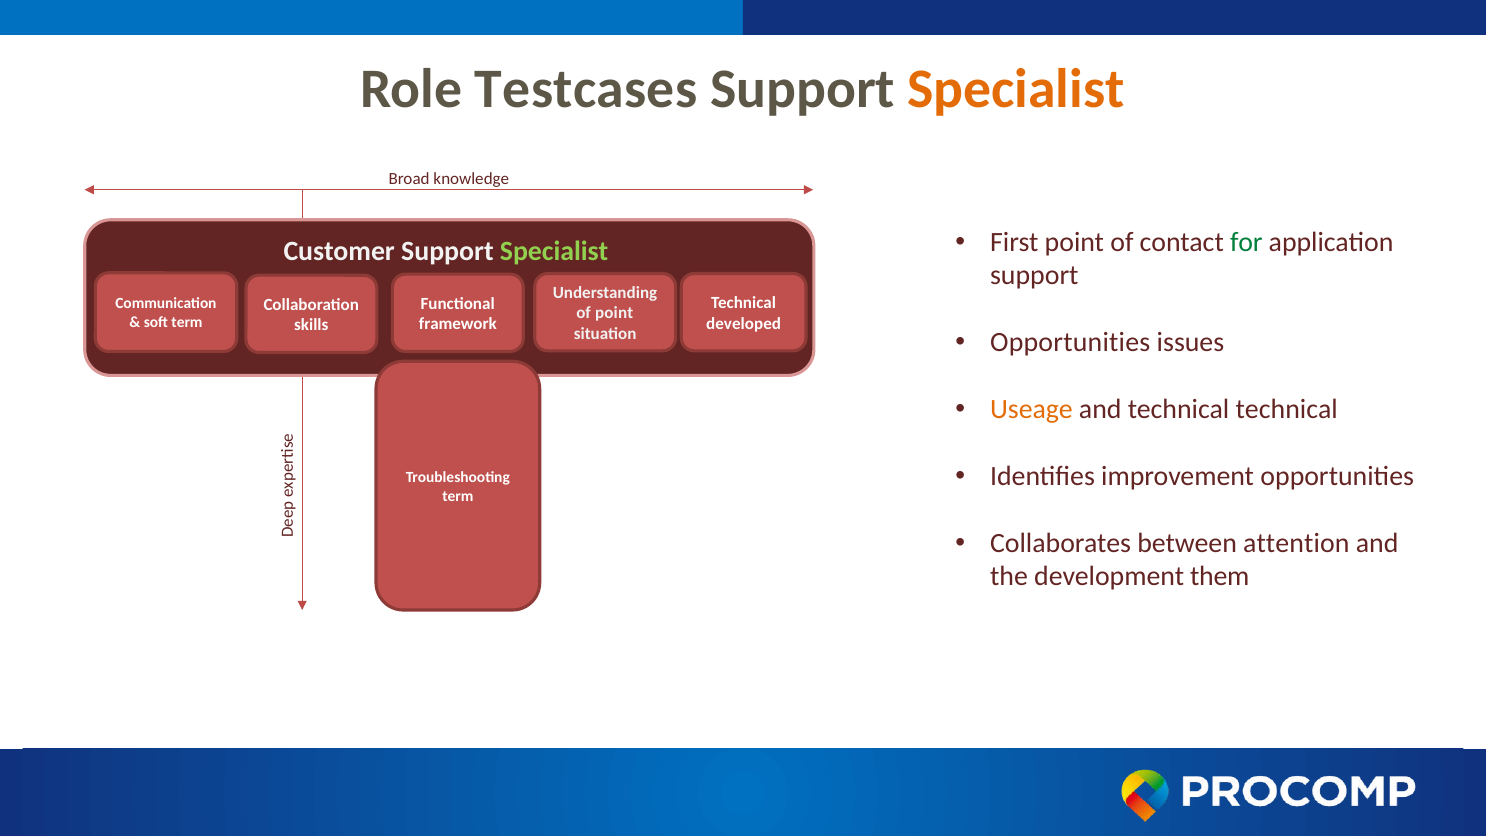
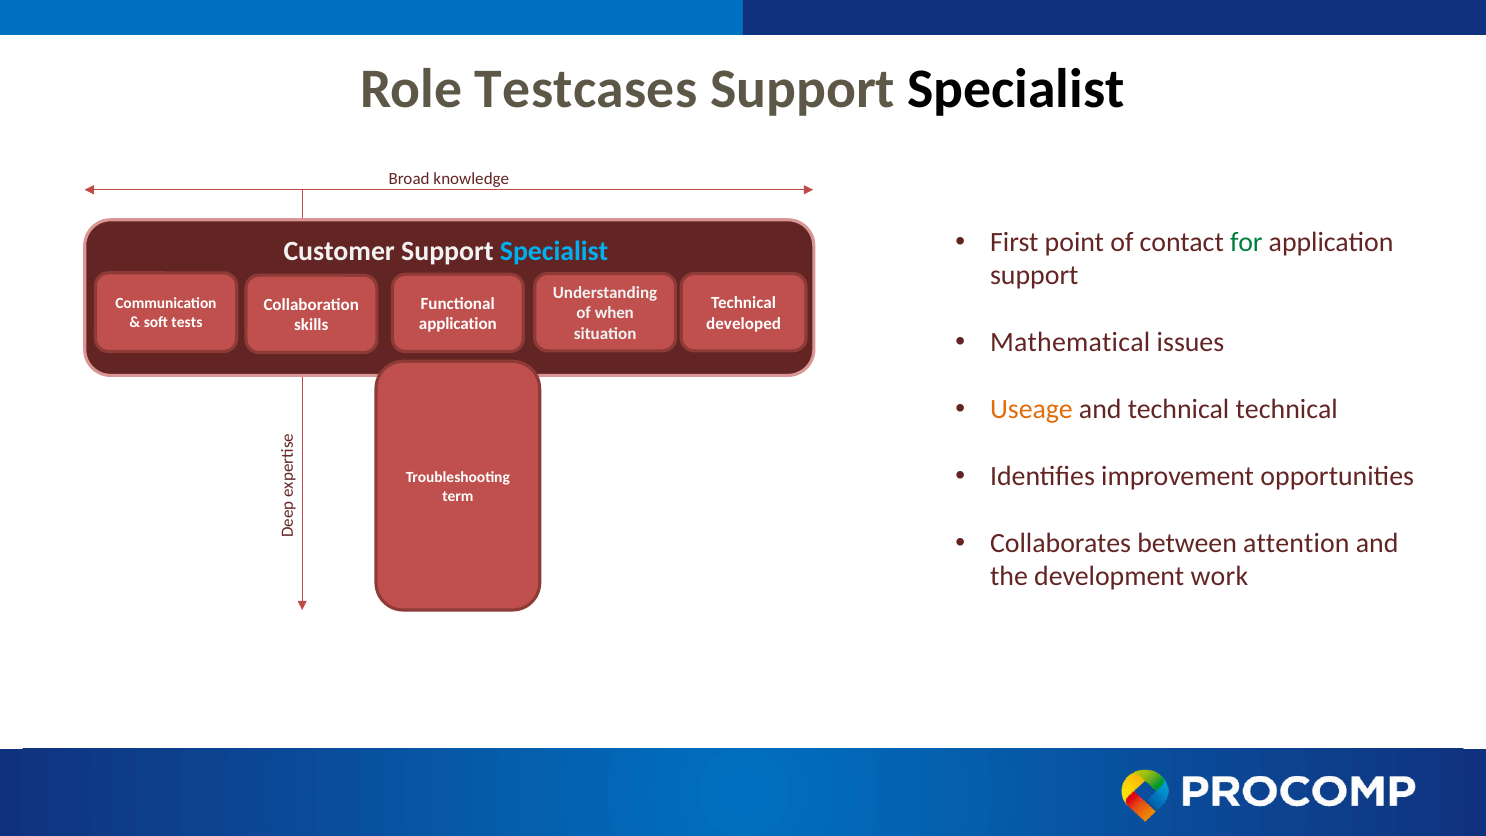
Specialist at (1016, 89) colour: orange -> black
Specialist at (554, 251) colour: light green -> light blue
of point: point -> when
soft term: term -> tests
framework at (458, 324): framework -> application
Opportunities at (1070, 343): Opportunities -> Mathematical
them: them -> work
